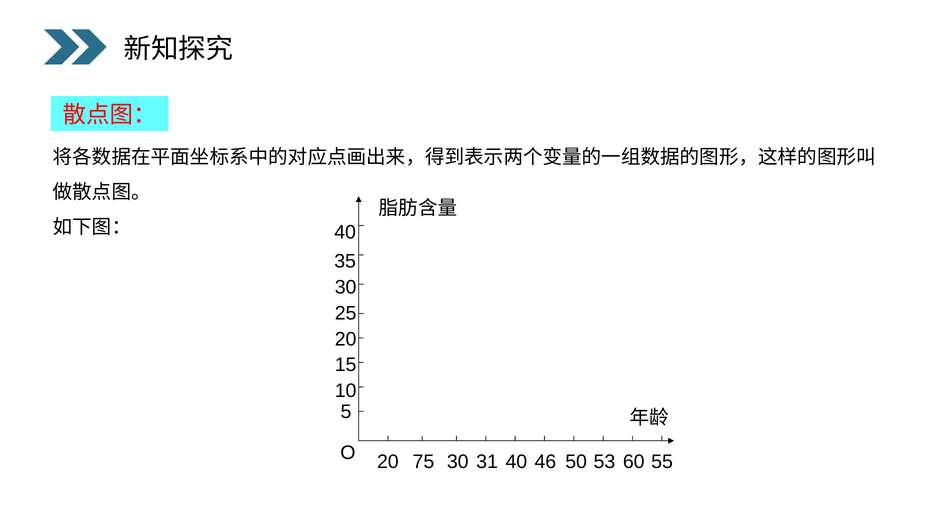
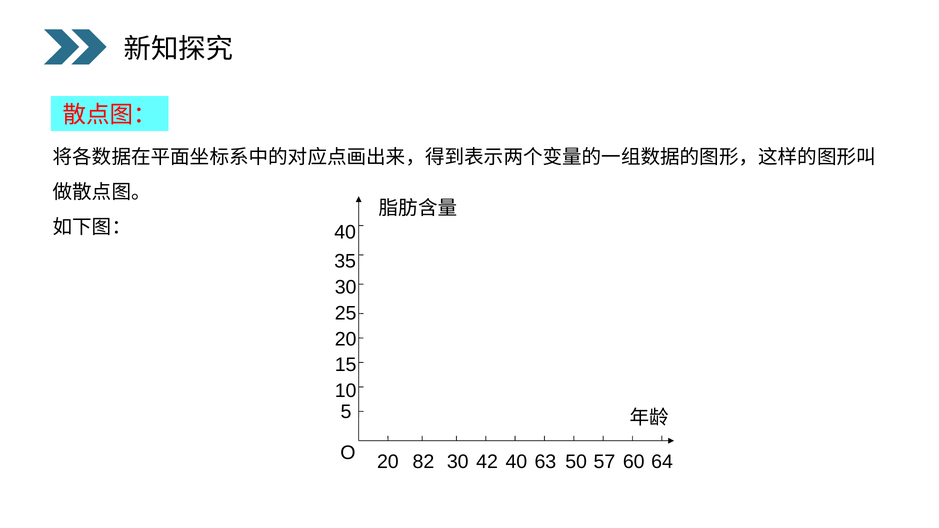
75: 75 -> 82
31: 31 -> 42
46: 46 -> 63
53: 53 -> 57
55: 55 -> 64
